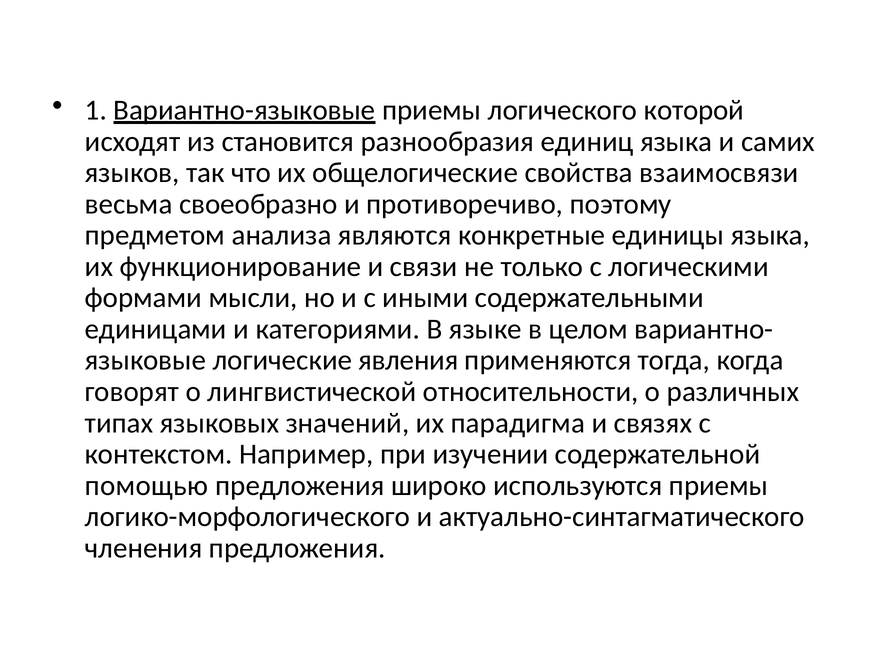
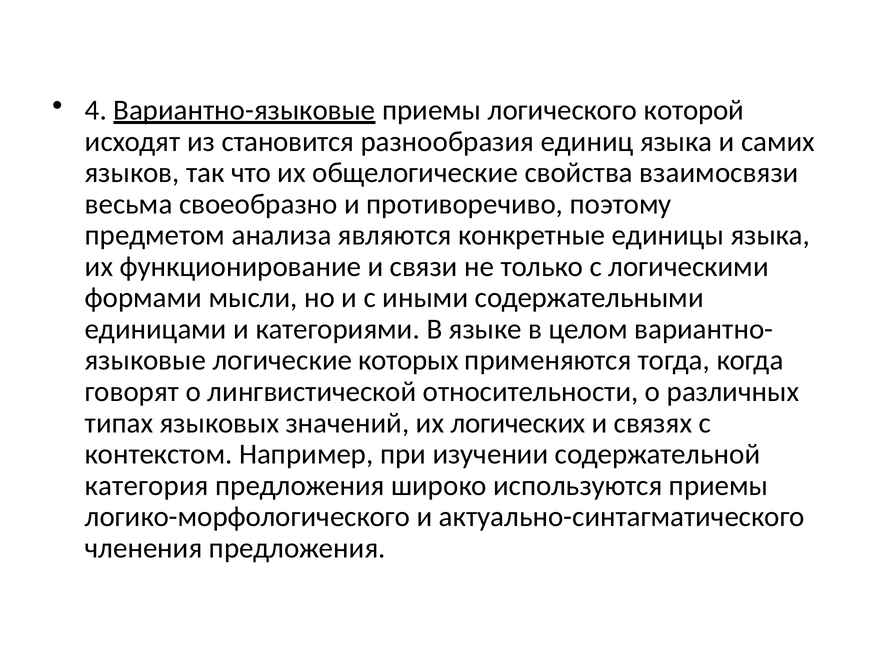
1: 1 -> 4
явления: явления -> которых
парадигма: парадигма -> логических
помощью: помощью -> категория
